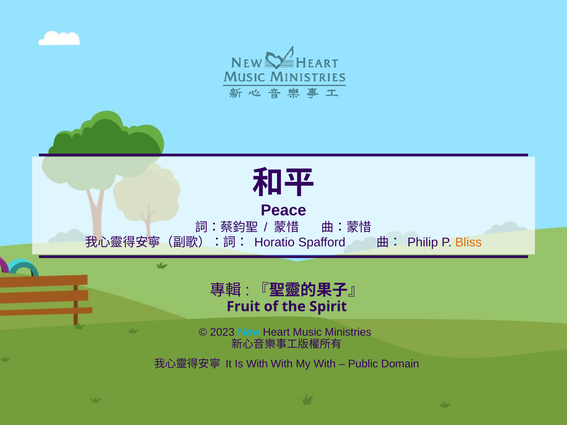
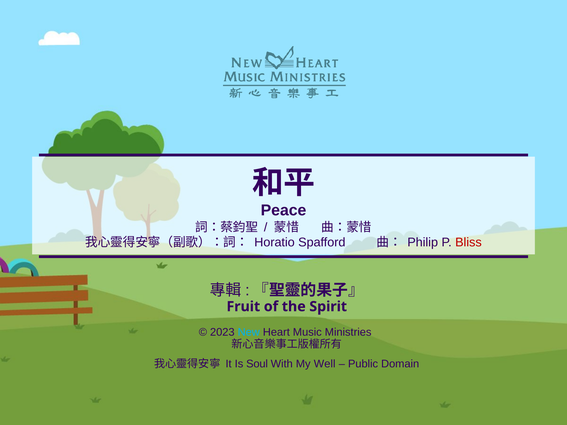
Bliss colour: orange -> red
Is With: With -> Soul
My With: With -> Well
